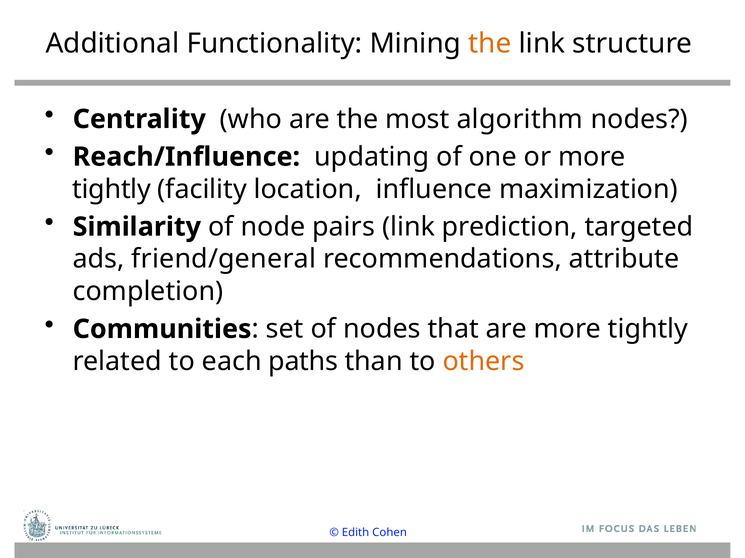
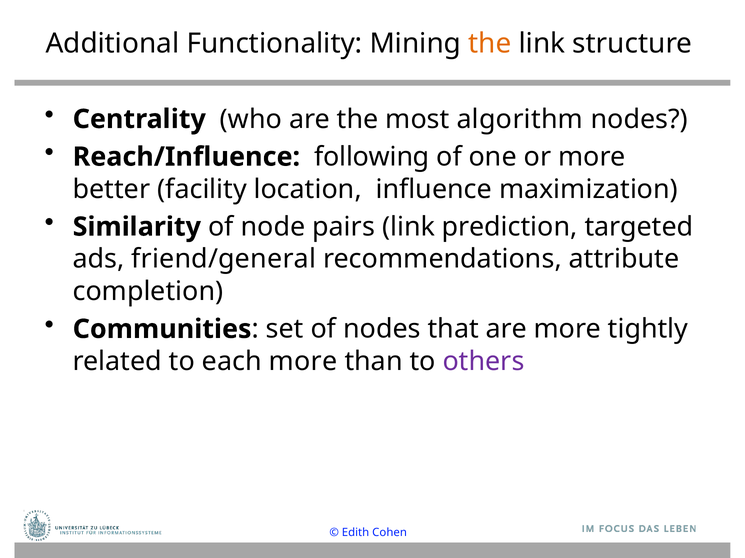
updating: updating -> following
tightly at (112, 189): tightly -> better
each paths: paths -> more
others colour: orange -> purple
